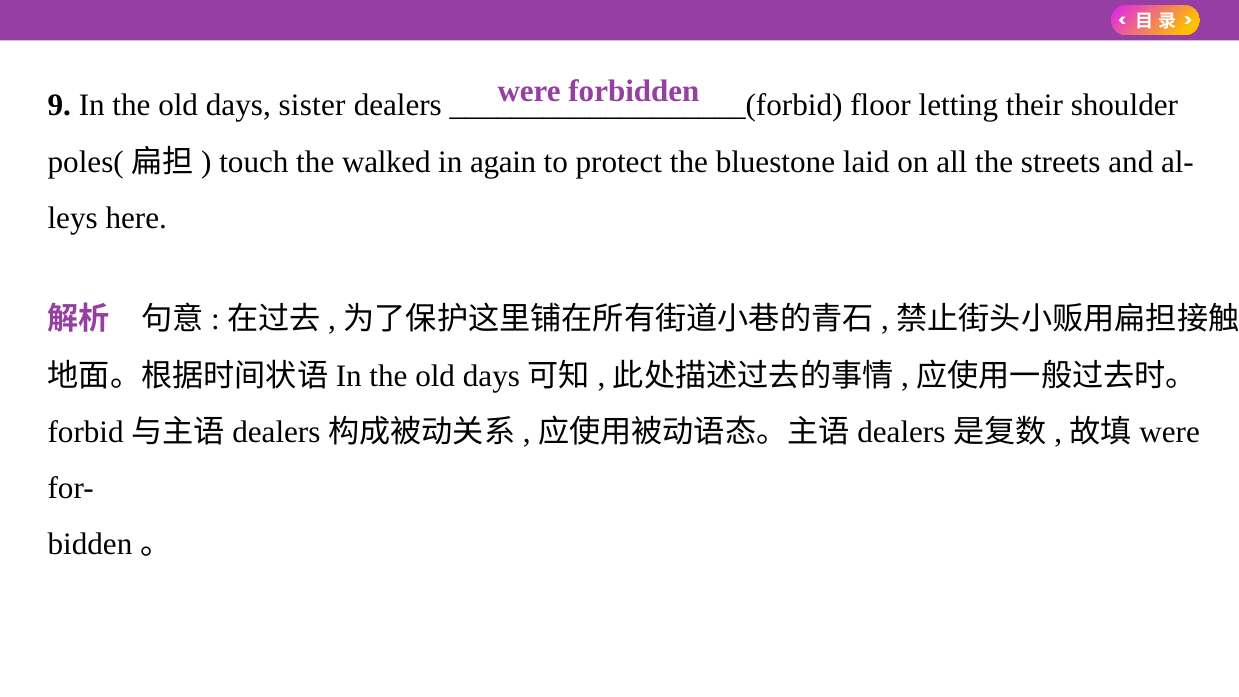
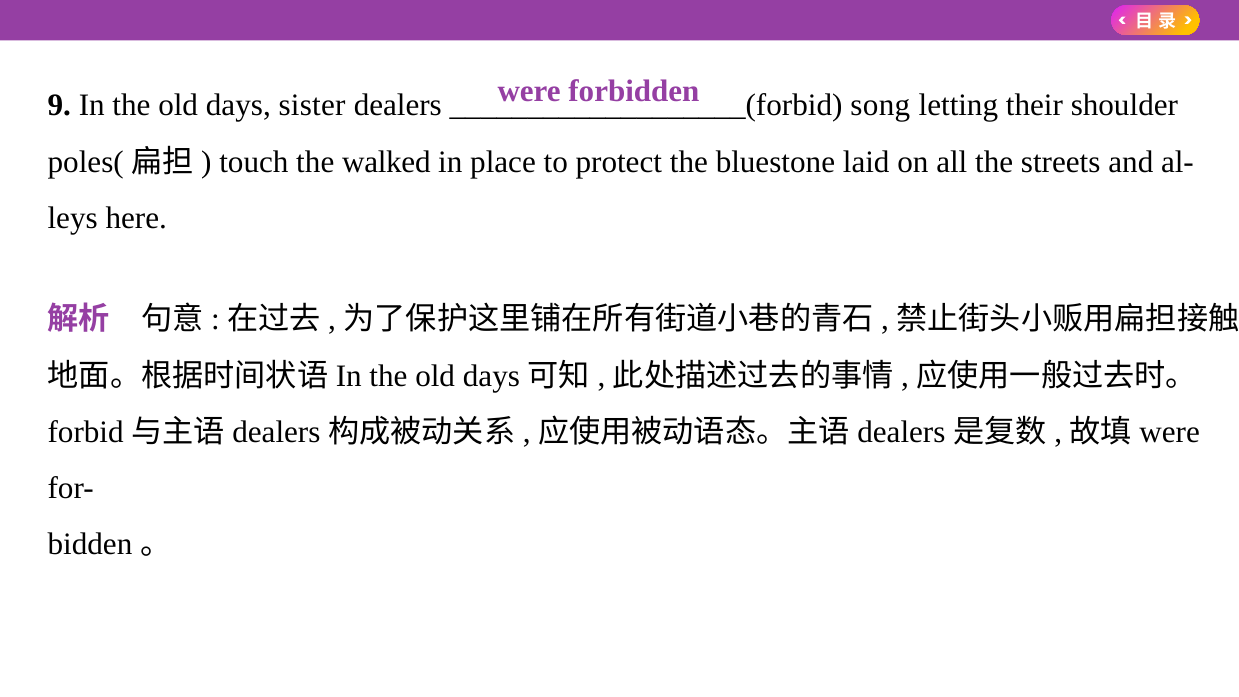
floor: floor -> song
again: again -> place
